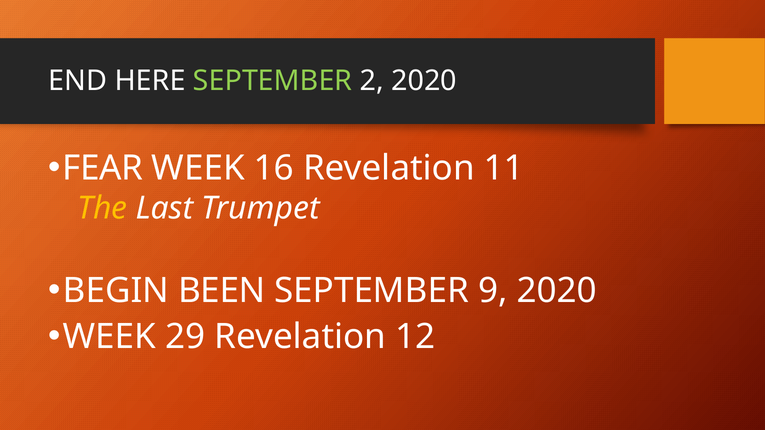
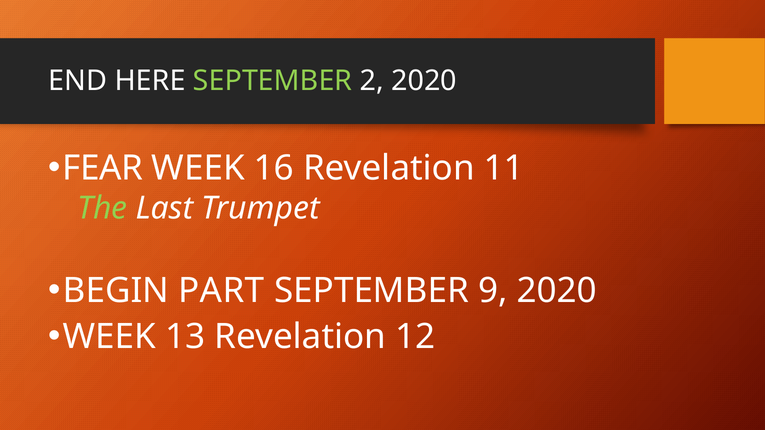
The colour: yellow -> light green
BEEN: BEEN -> PART
29: 29 -> 13
